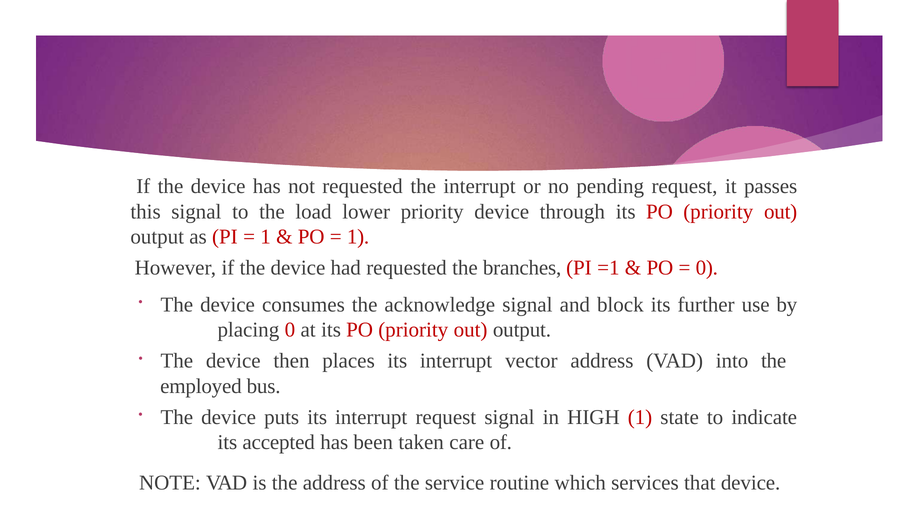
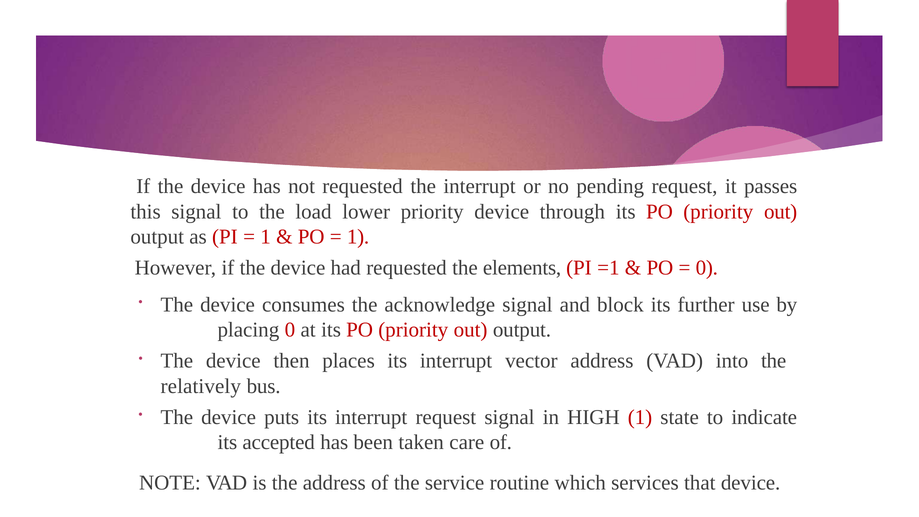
branches: branches -> elements
employed: employed -> relatively
